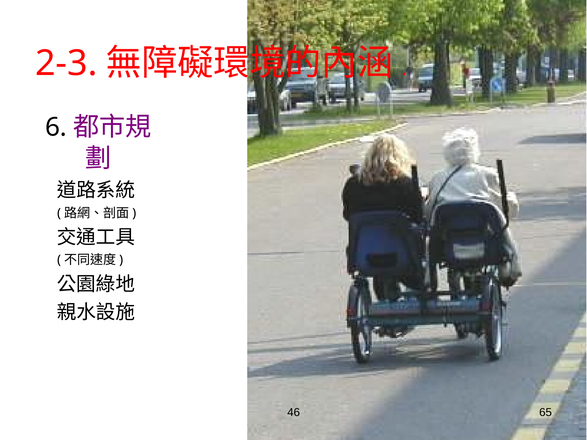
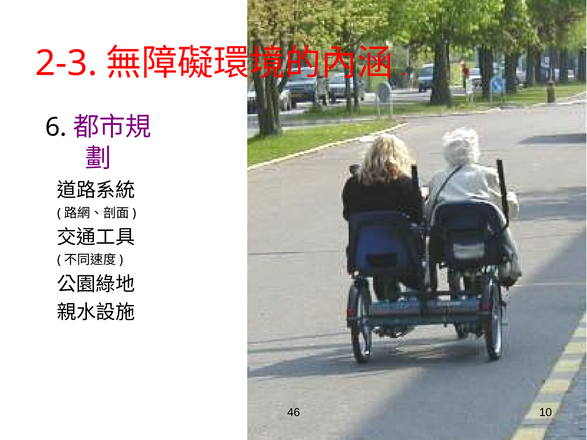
65: 65 -> 10
